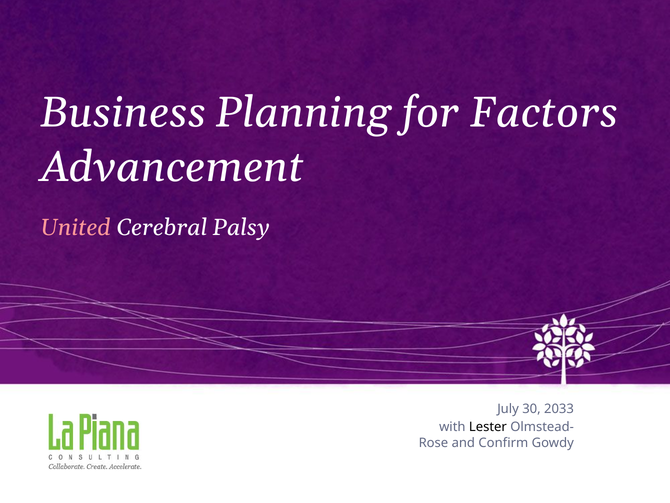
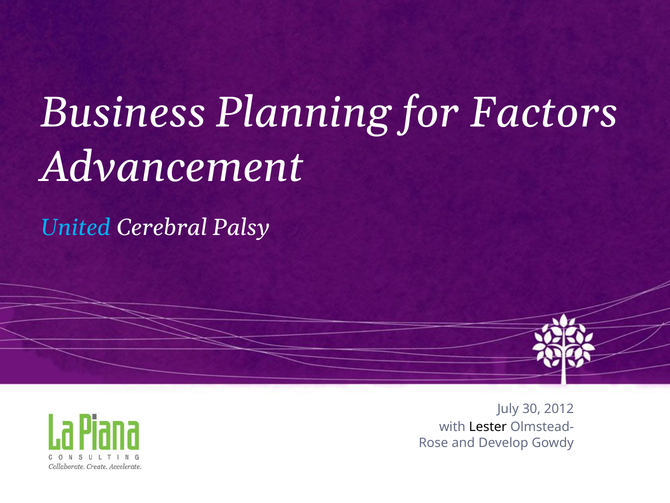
United colour: pink -> light blue
2033: 2033 -> 2012
Confirm: Confirm -> Develop
